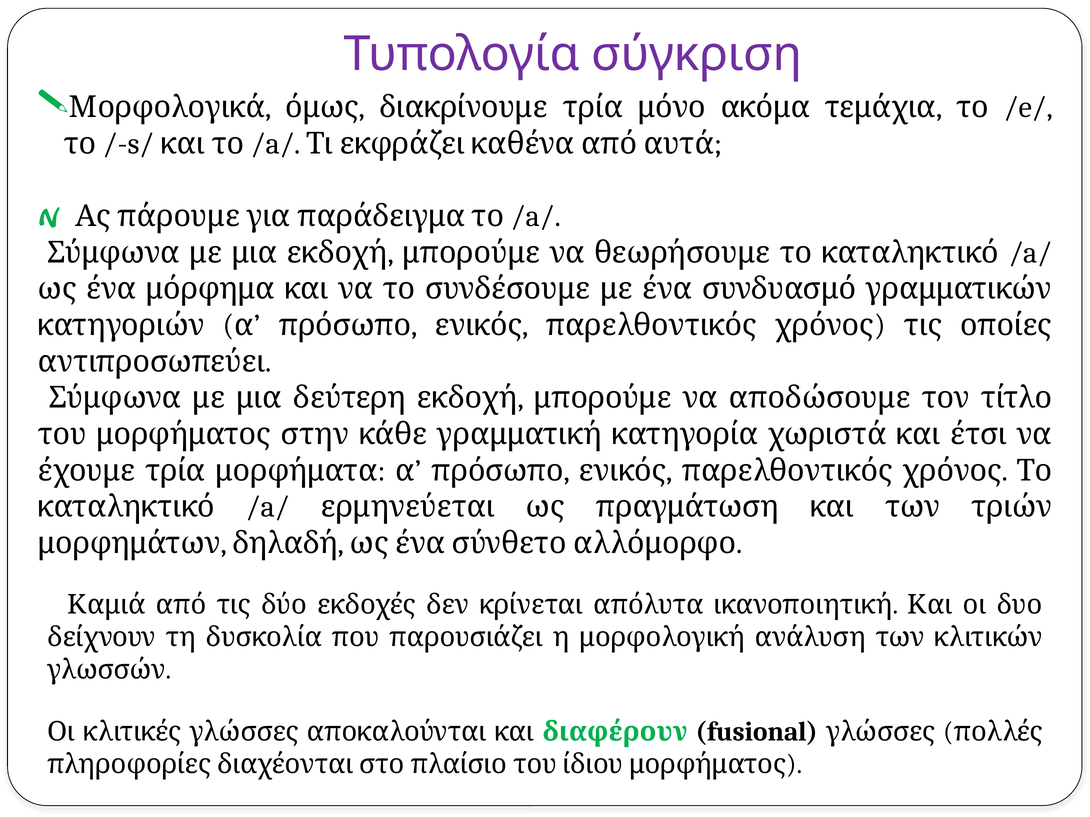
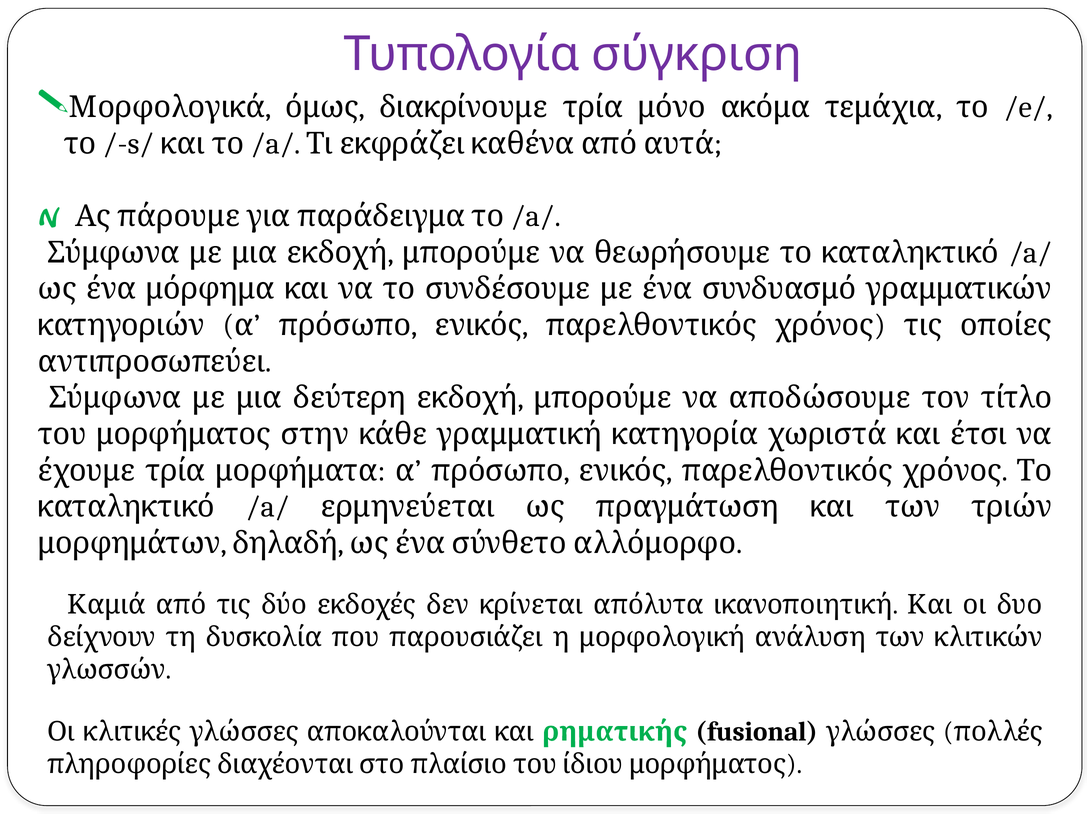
διαφέρουν: διαφέρουν -> ρηματικής
